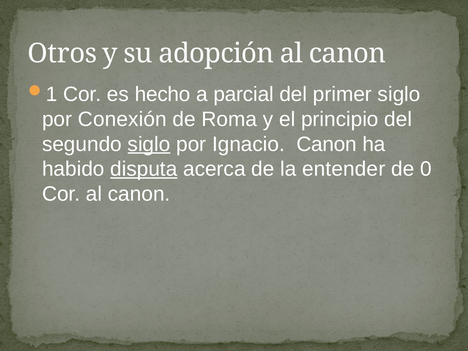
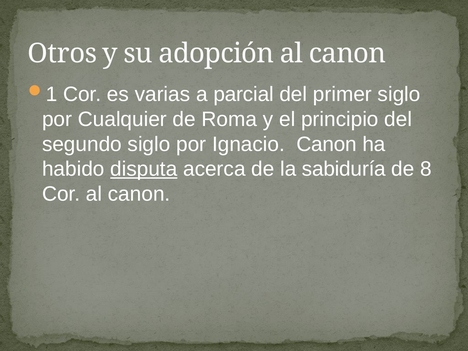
hecho: hecho -> varias
Conexión: Conexión -> Cualquier
siglo at (149, 144) underline: present -> none
entender: entender -> sabiduría
0: 0 -> 8
